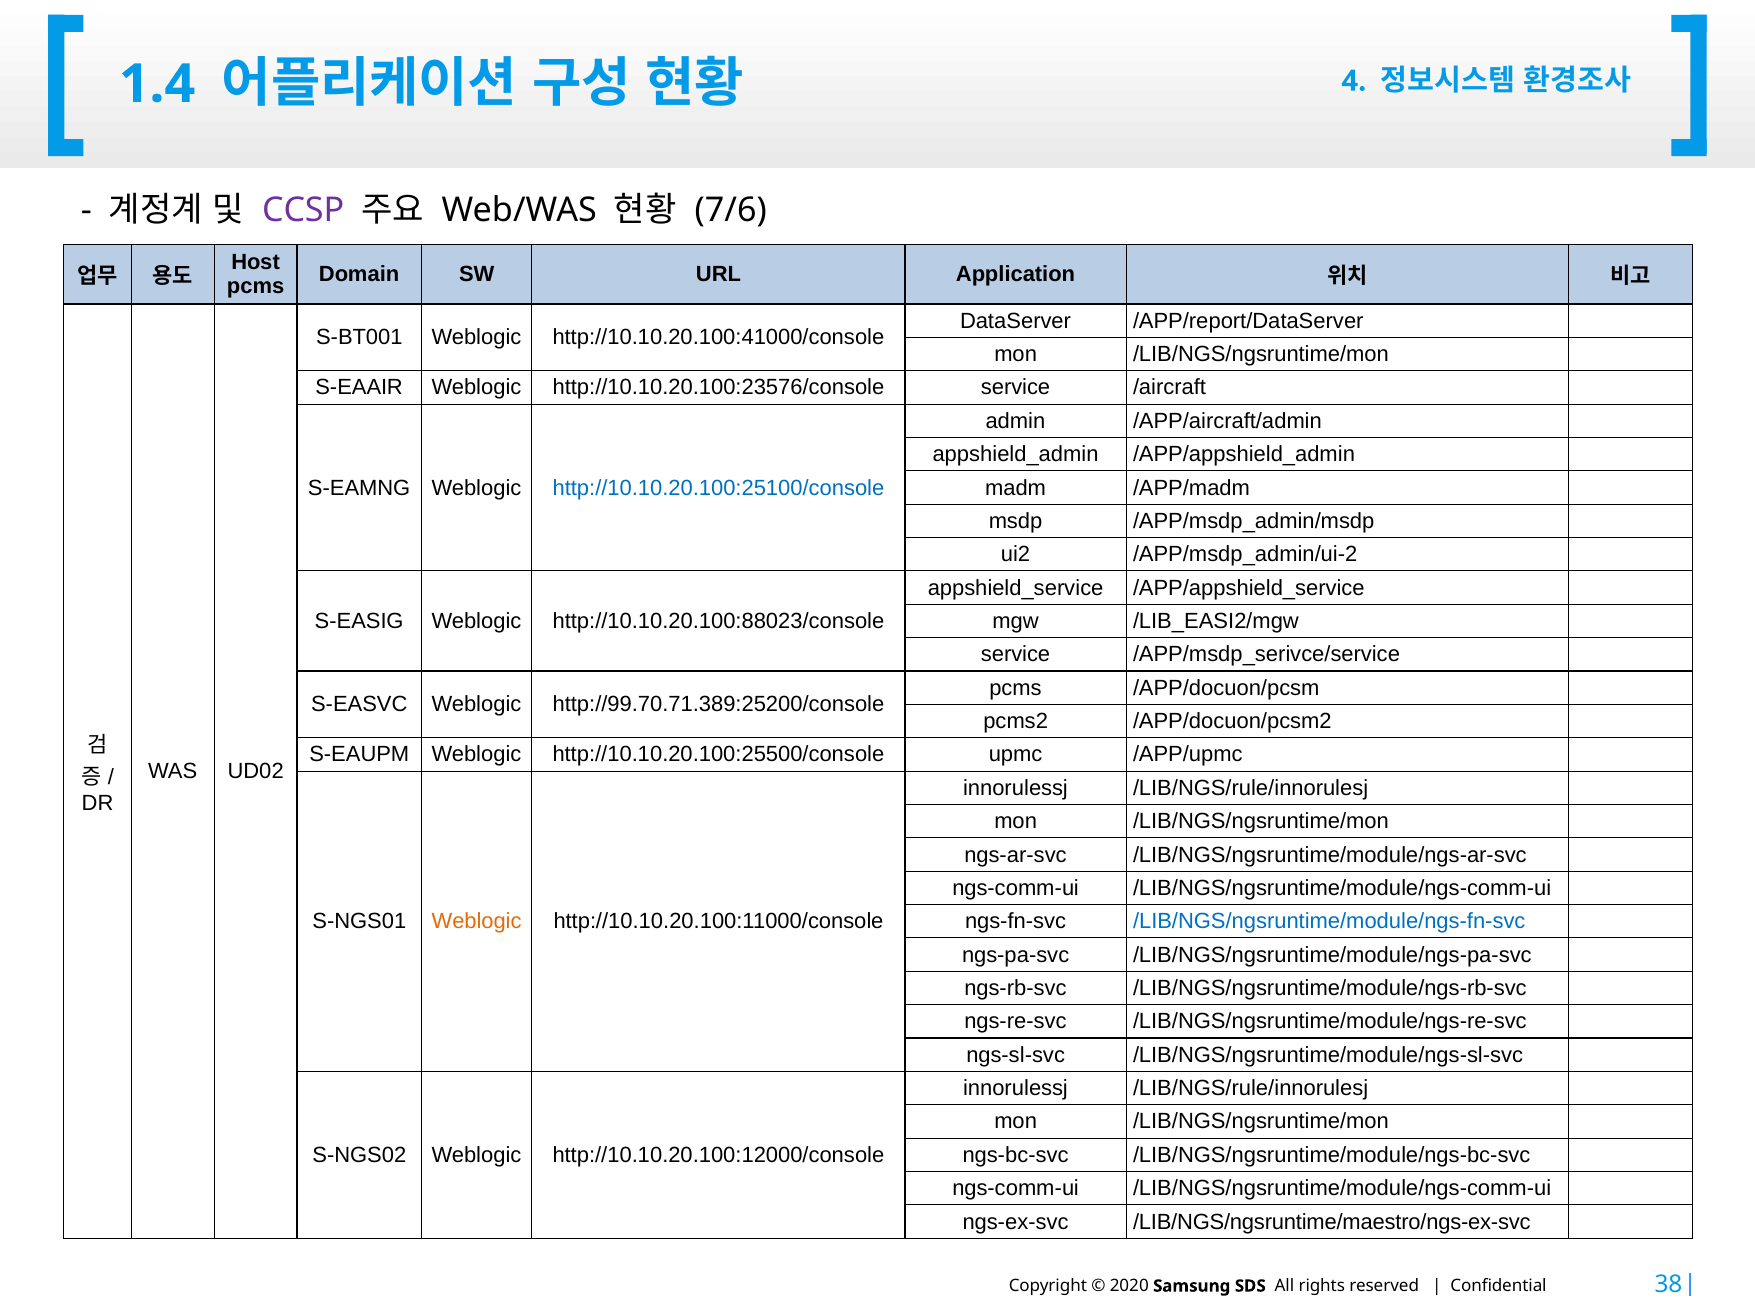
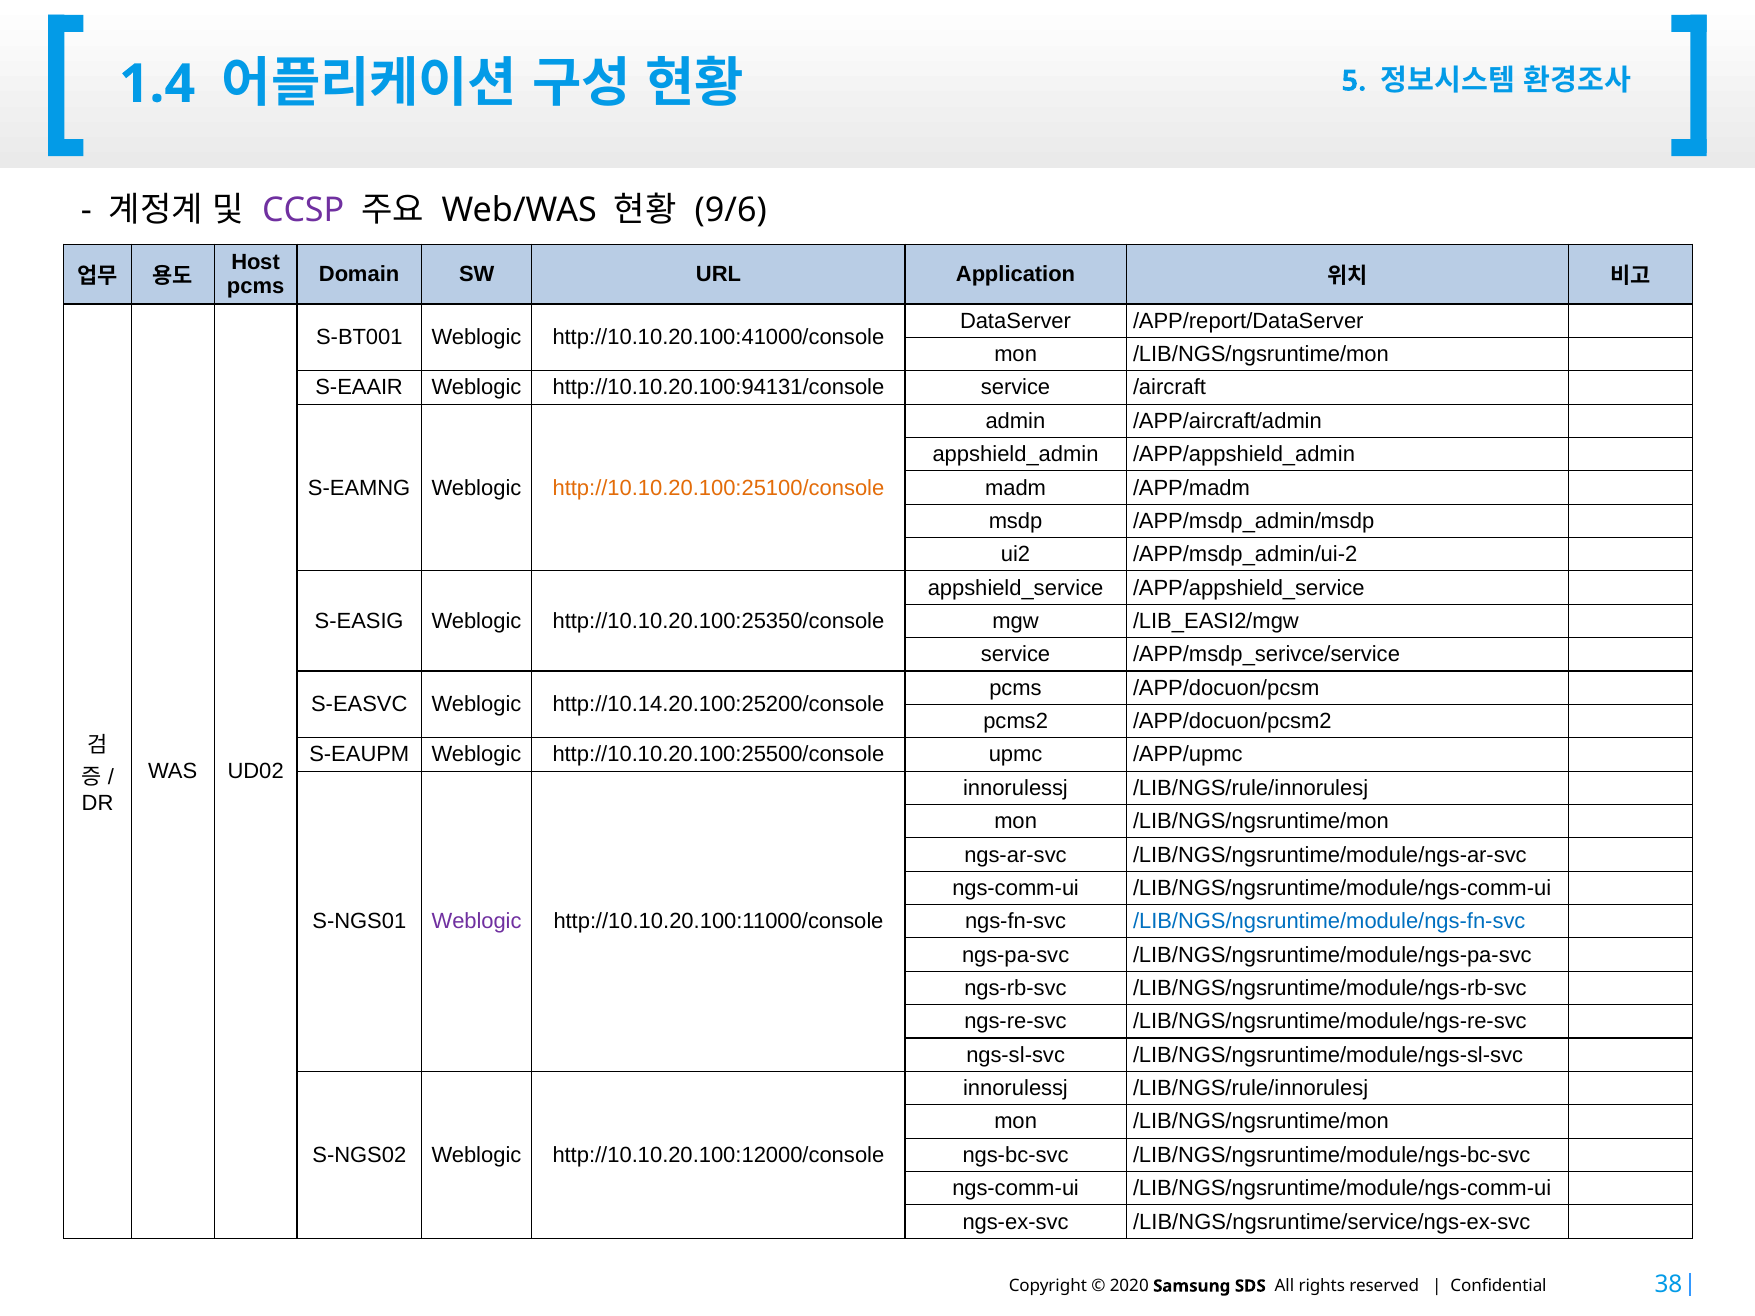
4: 4 -> 5
7/6: 7/6 -> 9/6
http://10.10.20.100:23576/console: http://10.10.20.100:23576/console -> http://10.10.20.100:94131/console
http://10.10.20.100:25100/console colour: blue -> orange
http://10.10.20.100:88023/console: http://10.10.20.100:88023/console -> http://10.10.20.100:25350/console
http://99.70.71.389:25200/console: http://99.70.71.389:25200/console -> http://10.14.20.100:25200/console
Weblogic at (477, 922) colour: orange -> purple
/LIB/NGS/ngsruntime/maestro/ngs-ex-svc: /LIB/NGS/ngsruntime/maestro/ngs-ex-svc -> /LIB/NGS/ngsruntime/service/ngs-ex-svc
